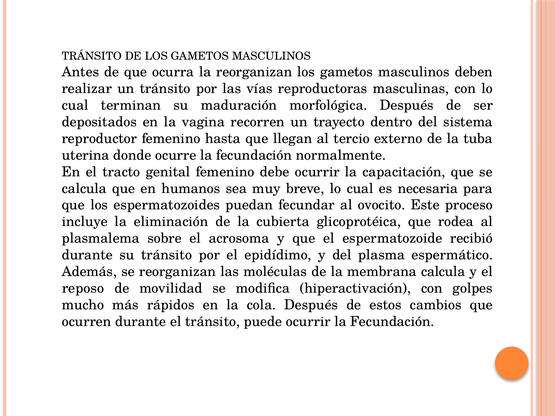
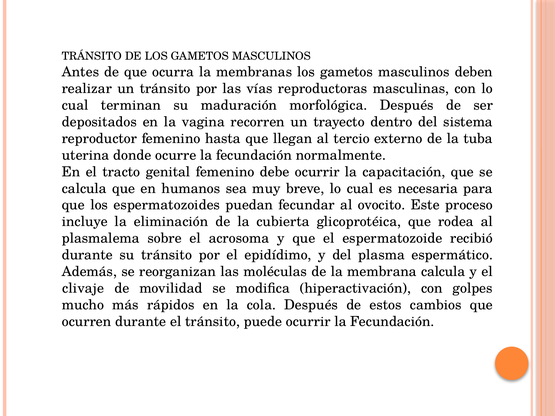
la reorganizan: reorganizan -> membranas
reposo: reposo -> clivaje
